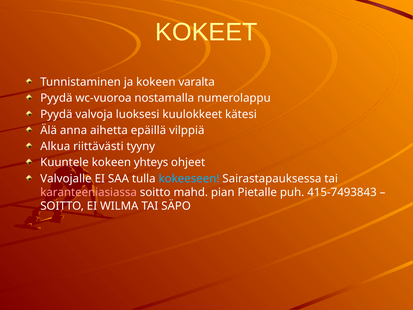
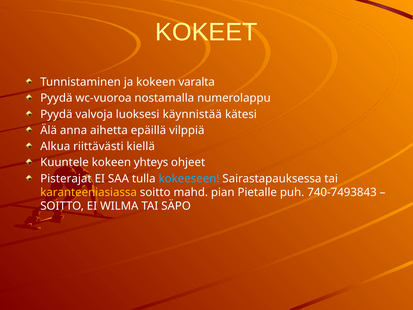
kuulokkeet: kuulokkeet -> käynnistää
tyyny: tyyny -> kiellä
Valvojalle: Valvojalle -> Pisterajat
karanteeniasiassa colour: pink -> yellow
415-7493843: 415-7493843 -> 740-7493843
